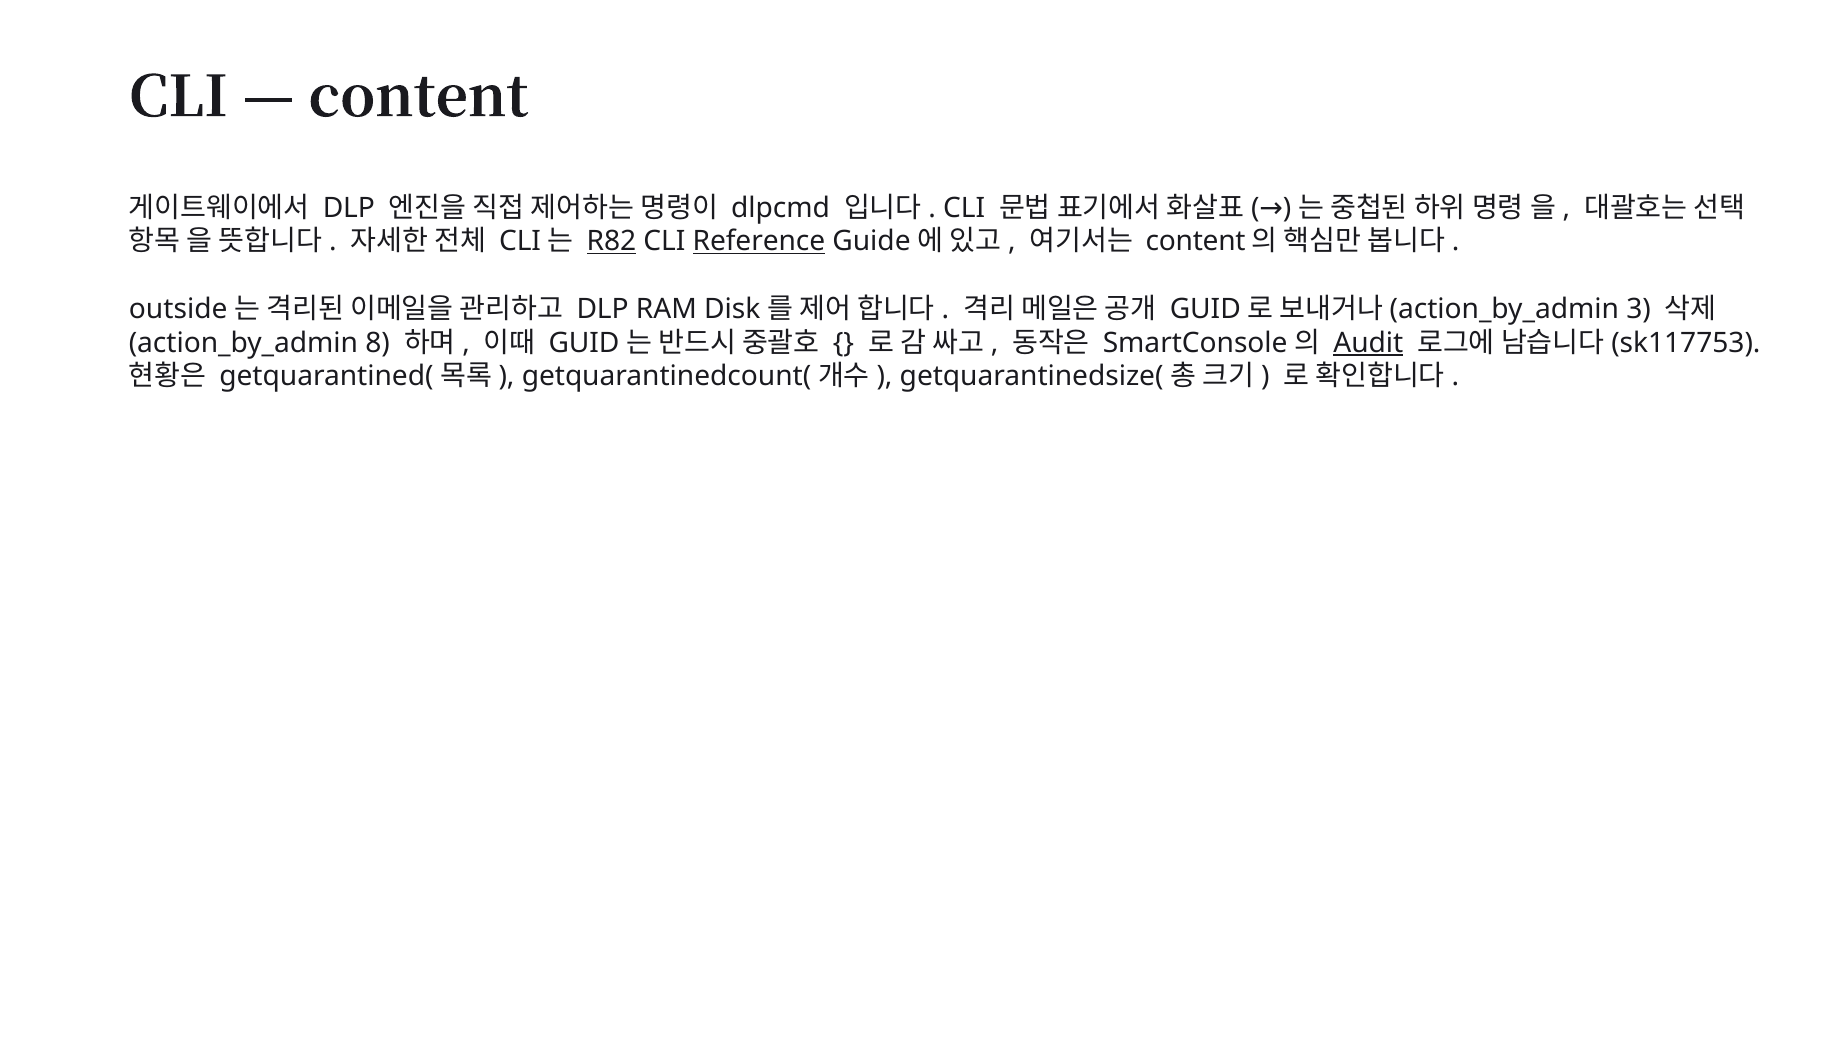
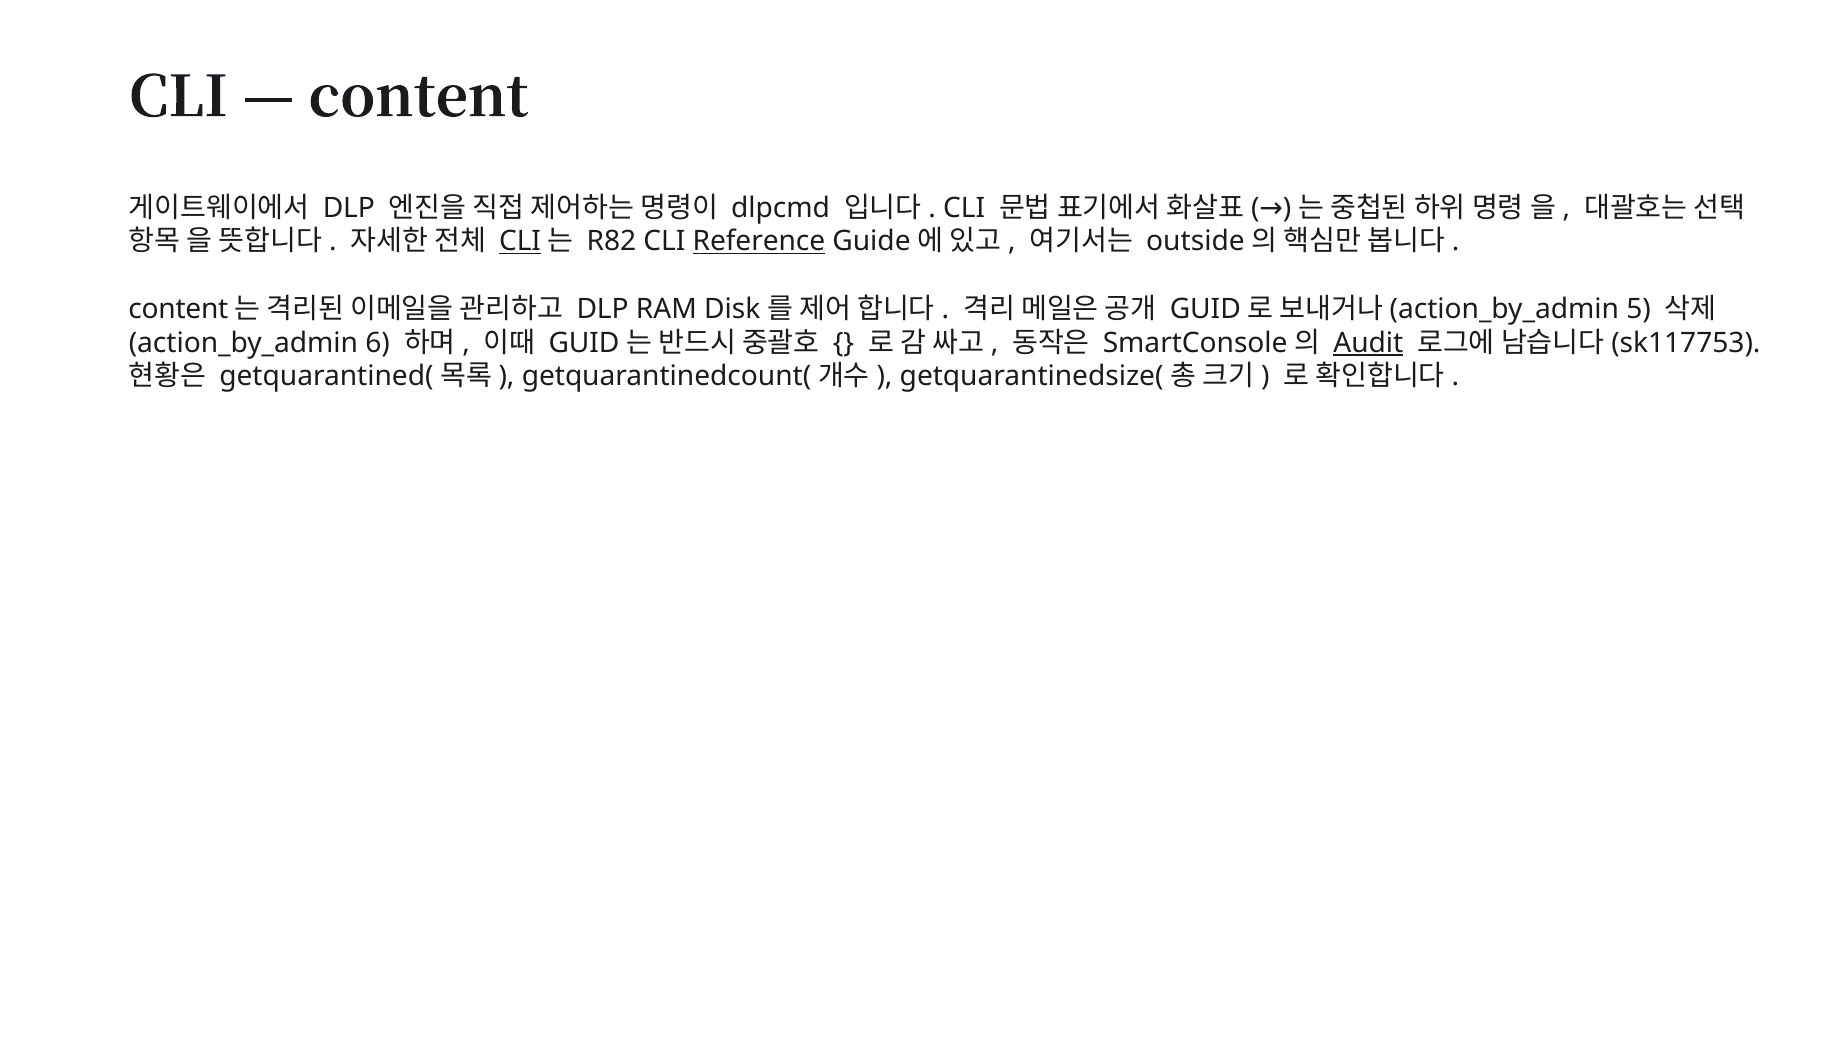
CLI at (520, 241) underline: none -> present
R82 underline: present -> none
content at (1196, 241): content -> outside
outside at (178, 309): outside -> content
3: 3 -> 5
8: 8 -> 6
